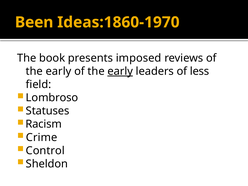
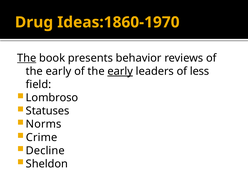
Been: Been -> Drug
The at (27, 58) underline: none -> present
imposed: imposed -> behavior
Racism: Racism -> Norms
Control: Control -> Decline
